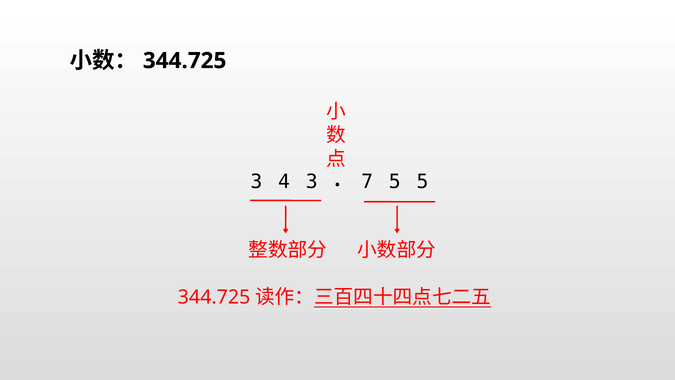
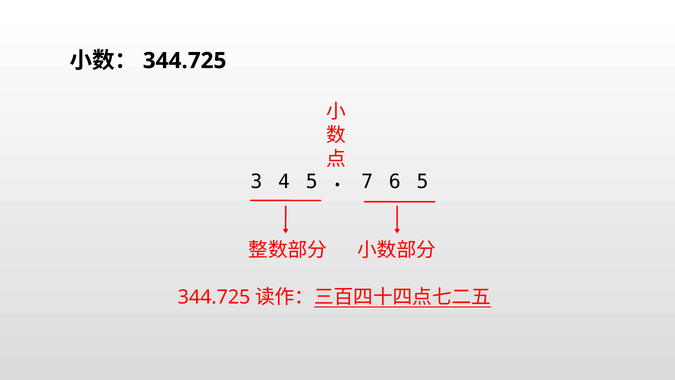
4 3: 3 -> 5
7 5: 5 -> 6
